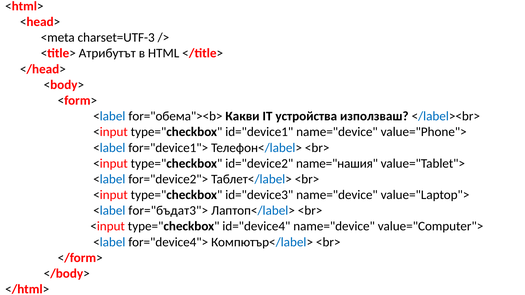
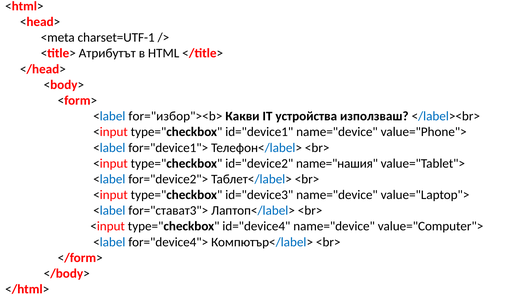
charset=UTF-3: charset=UTF-3 -> charset=UTF-1
for="обема"><b>: for="обема"><b> -> for="избор"><b>
for="бъдат3">: for="бъдат3"> -> for="стават3">
